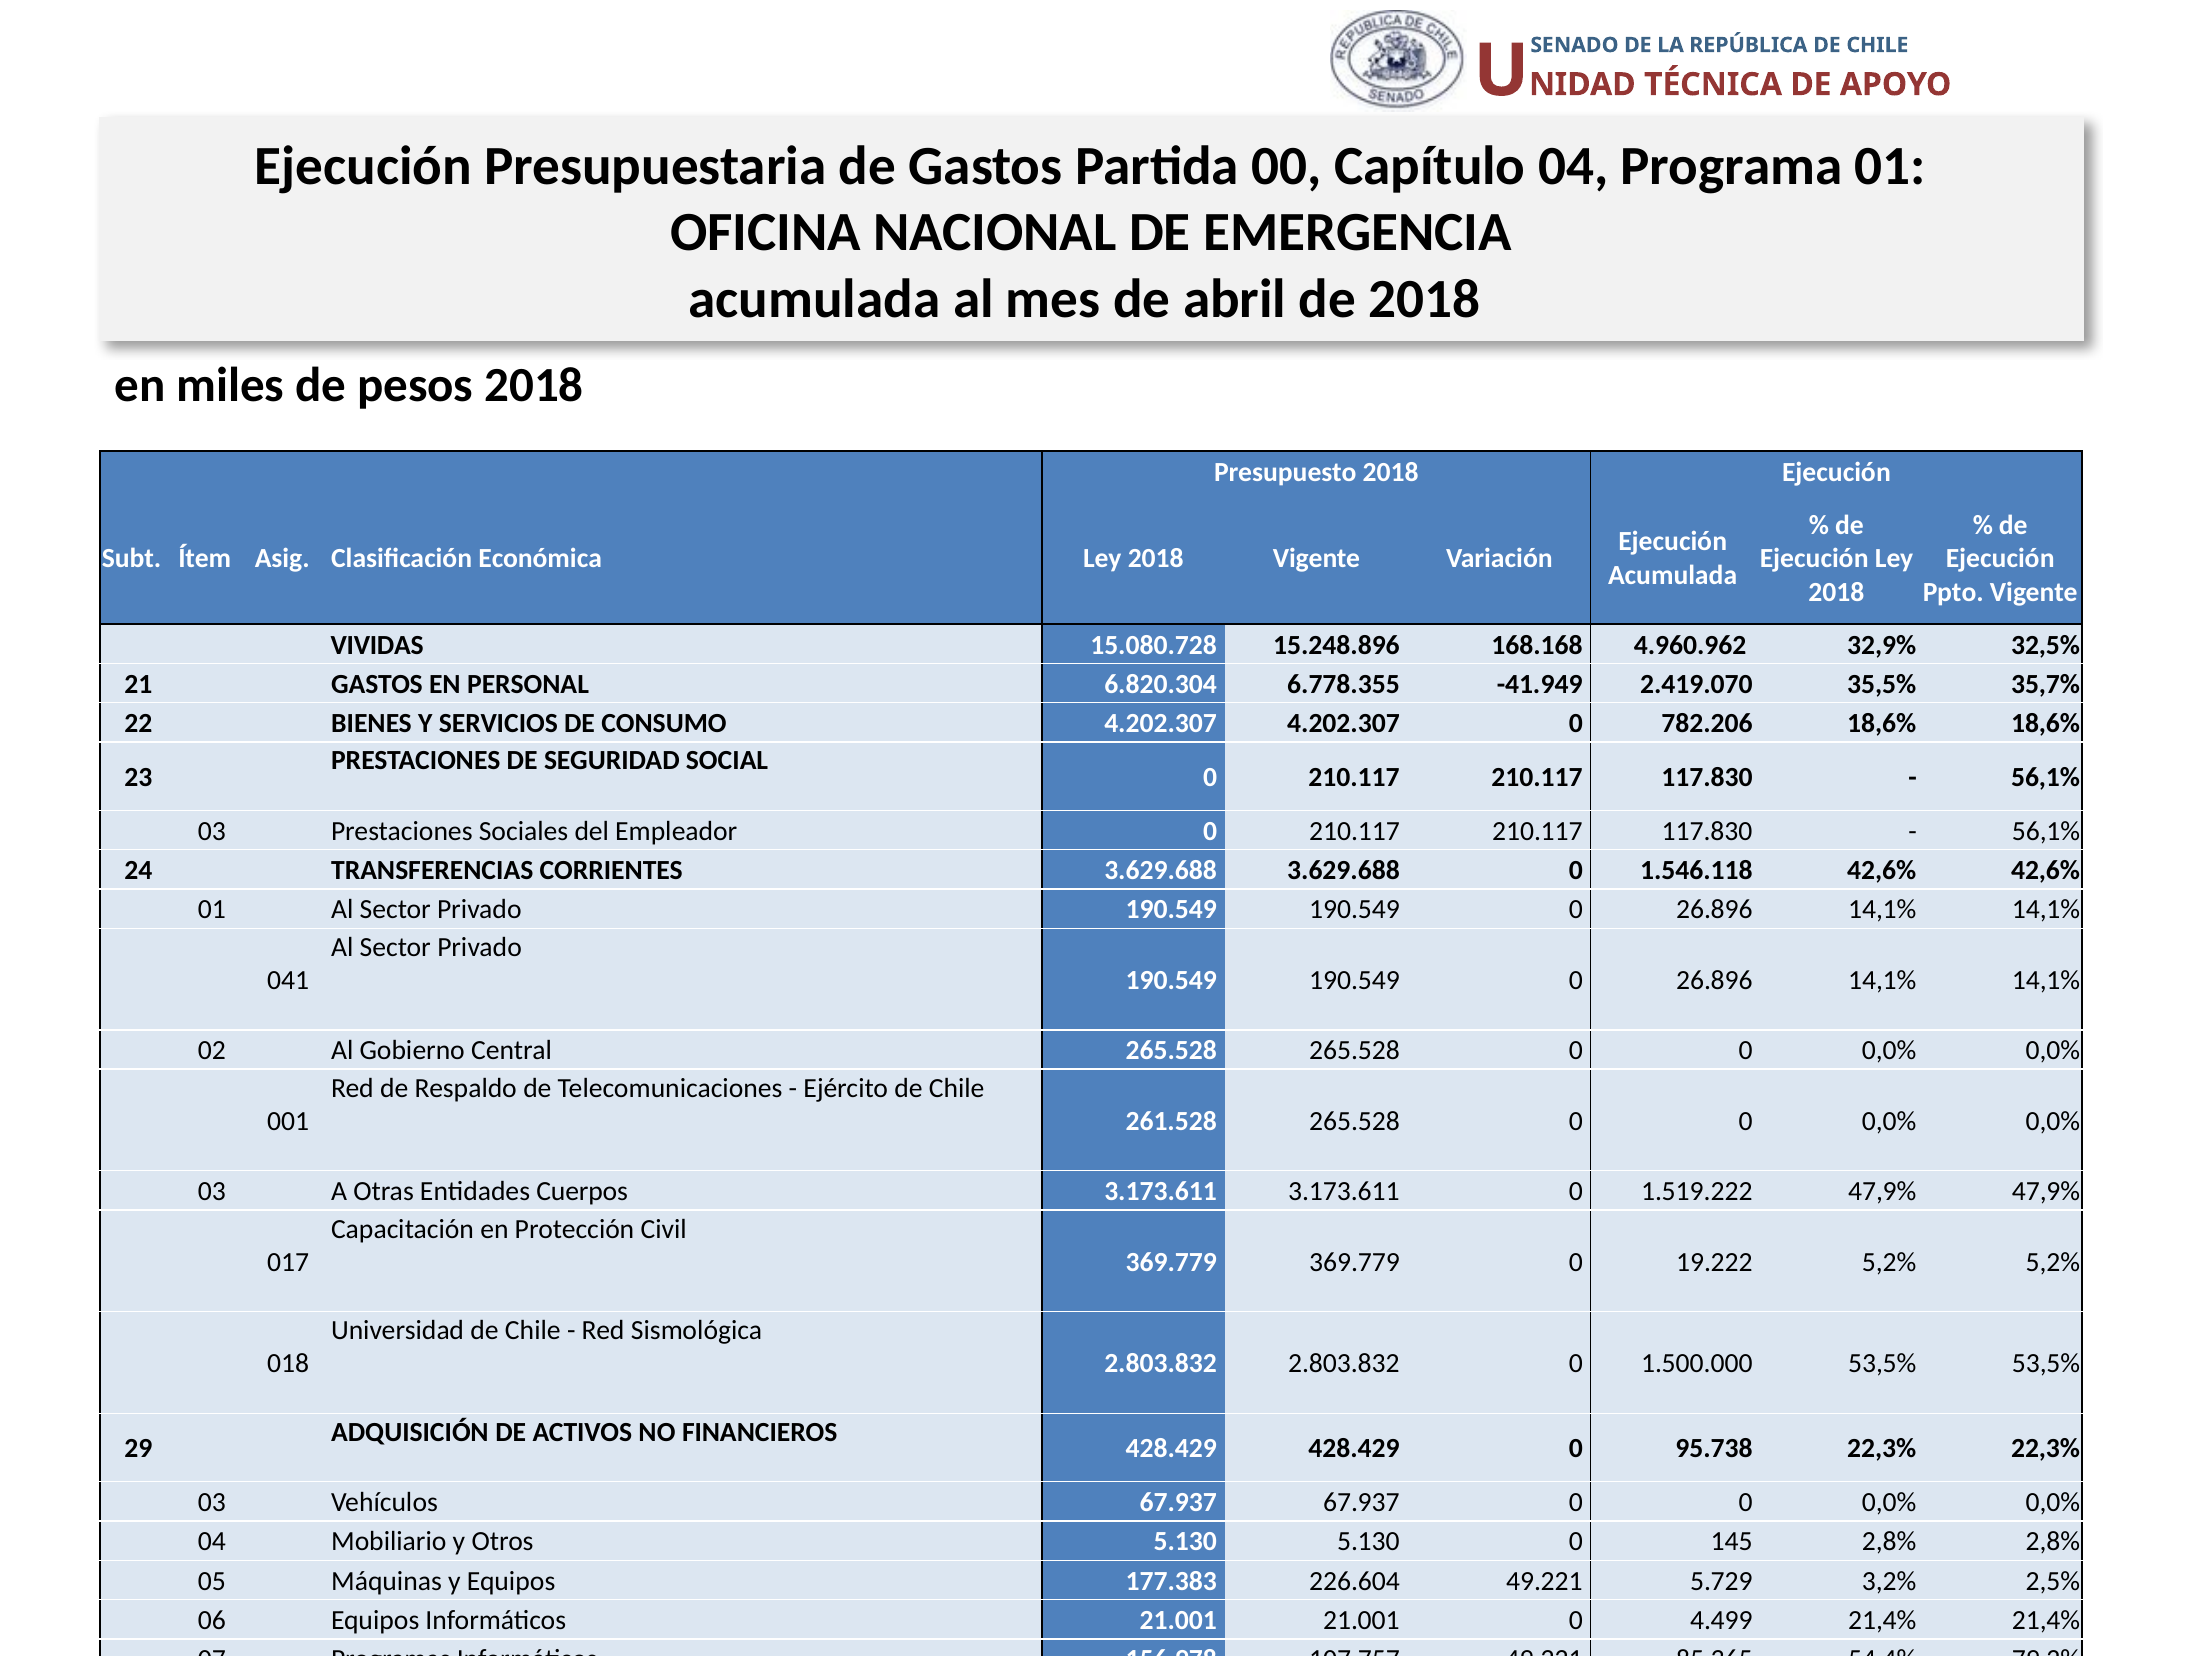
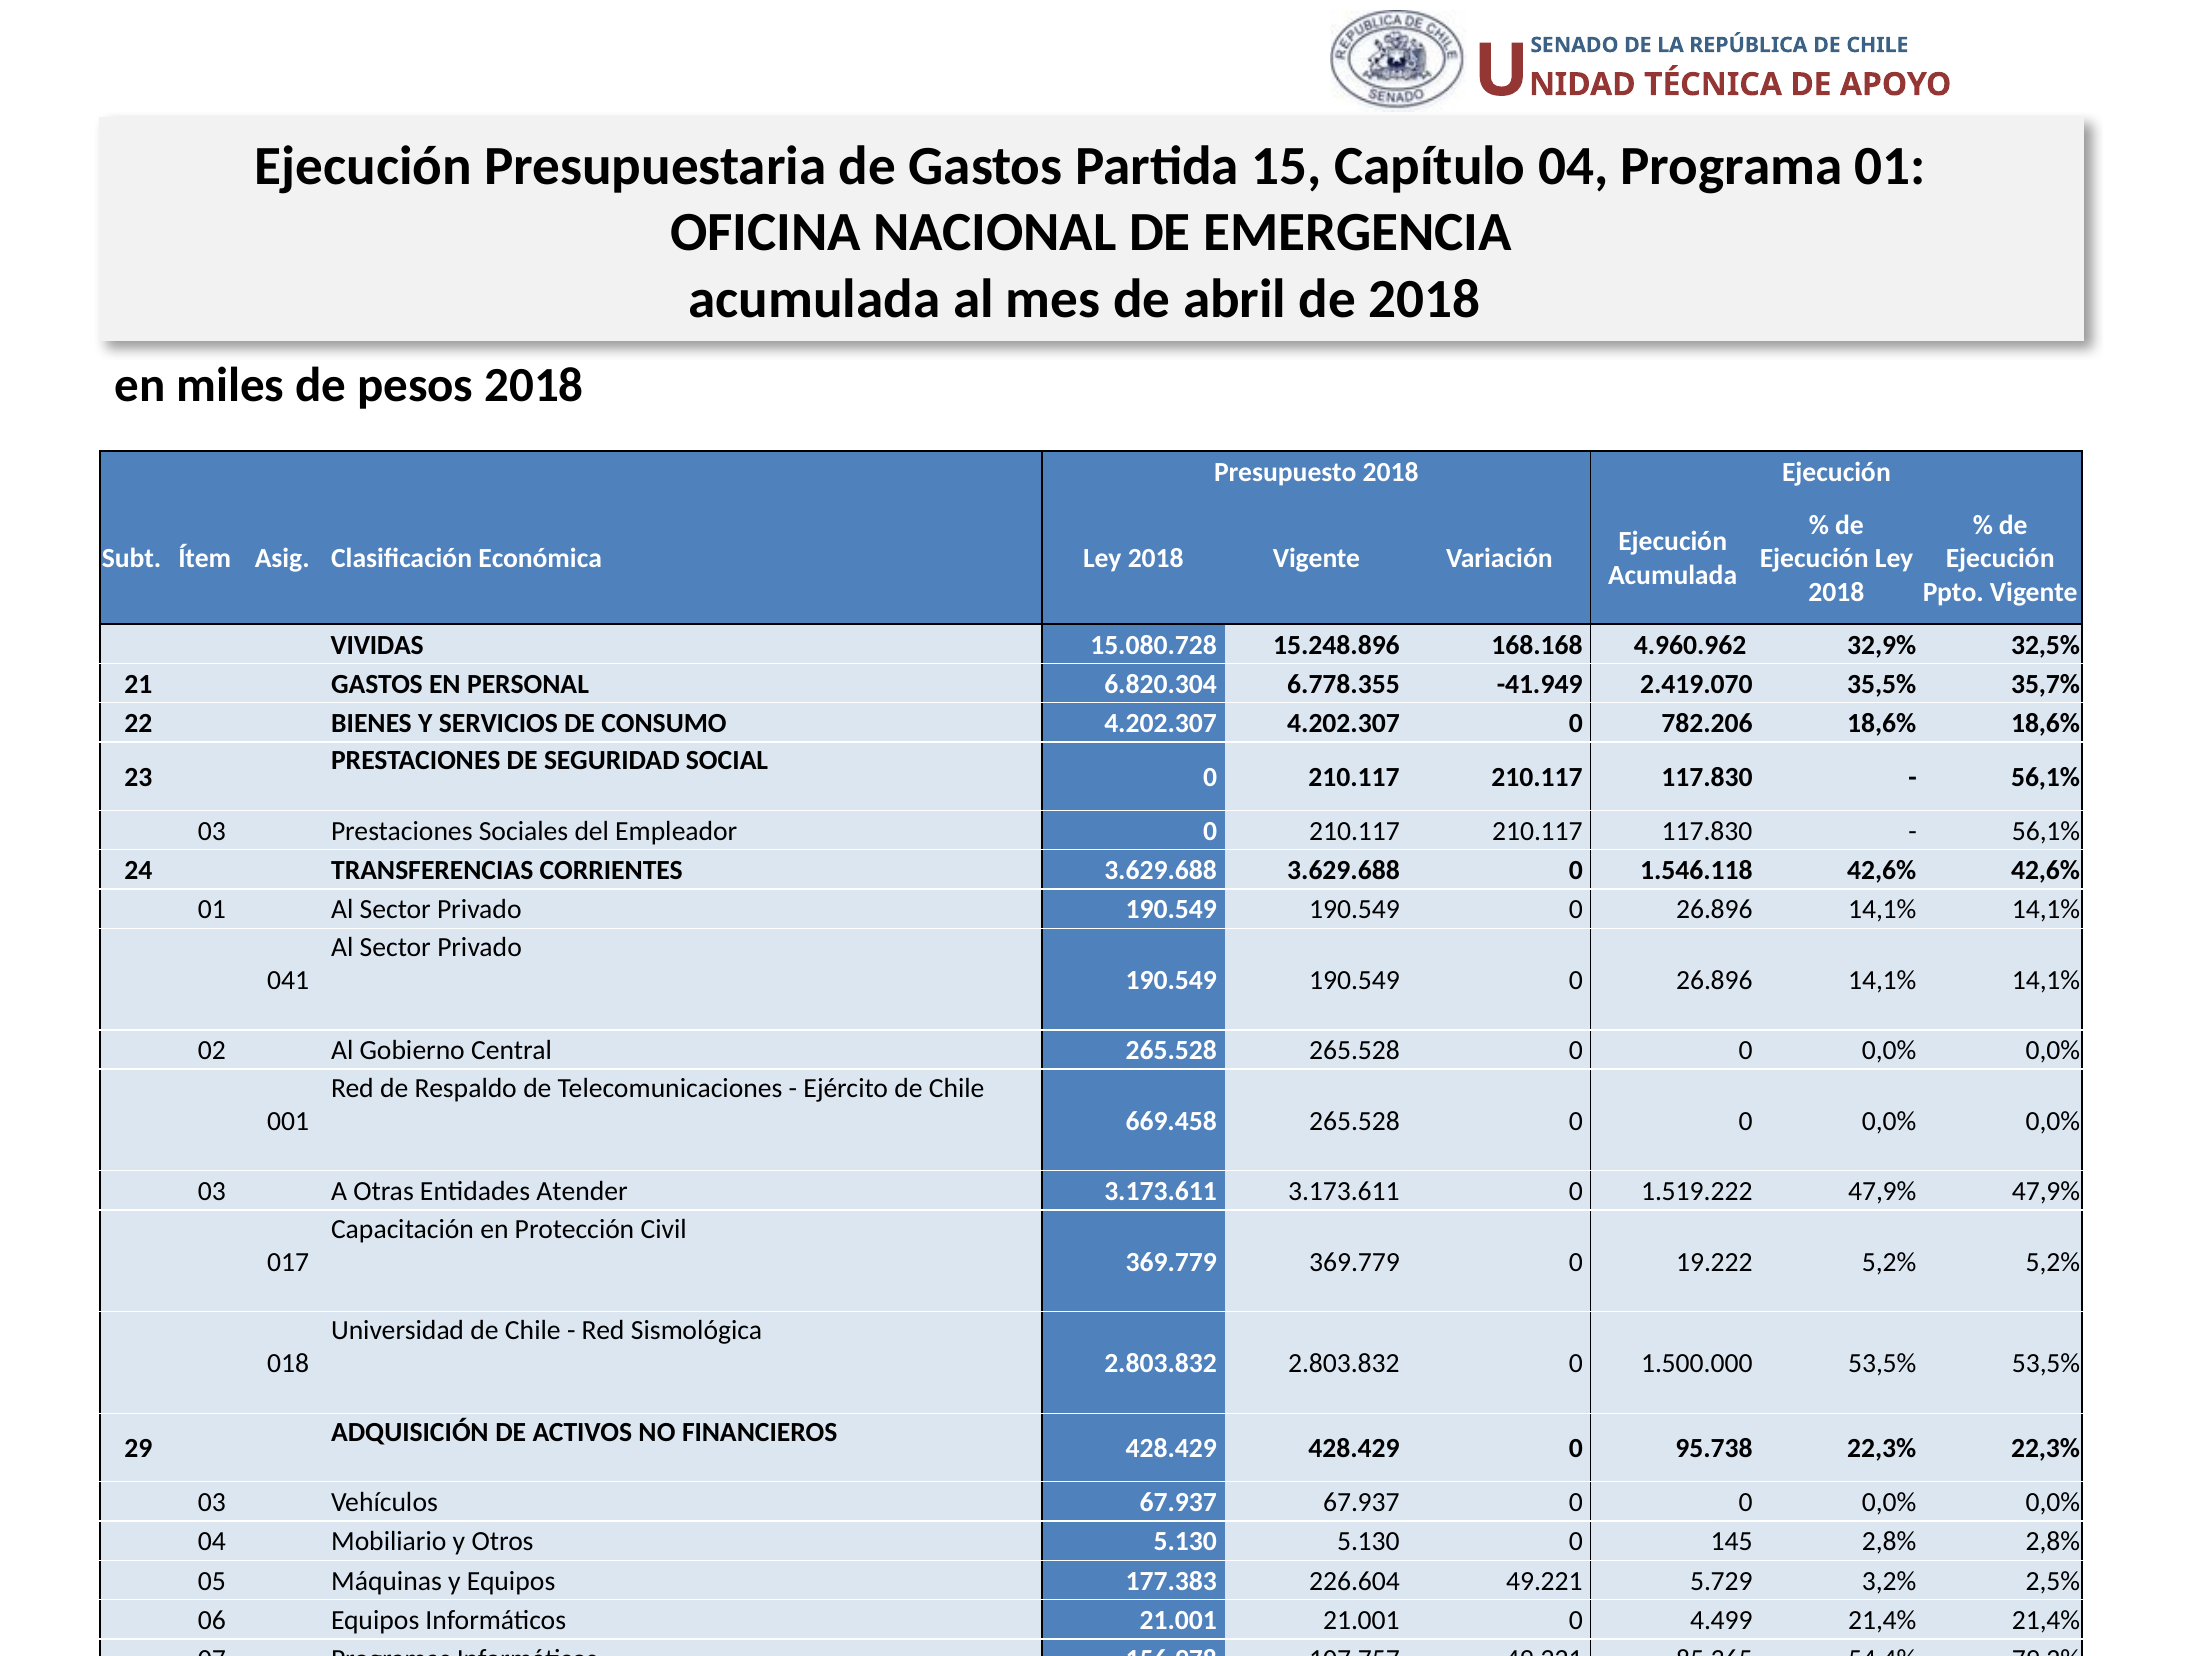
00: 00 -> 15
261.528: 261.528 -> 669.458
Cuerpos: Cuerpos -> Atender
